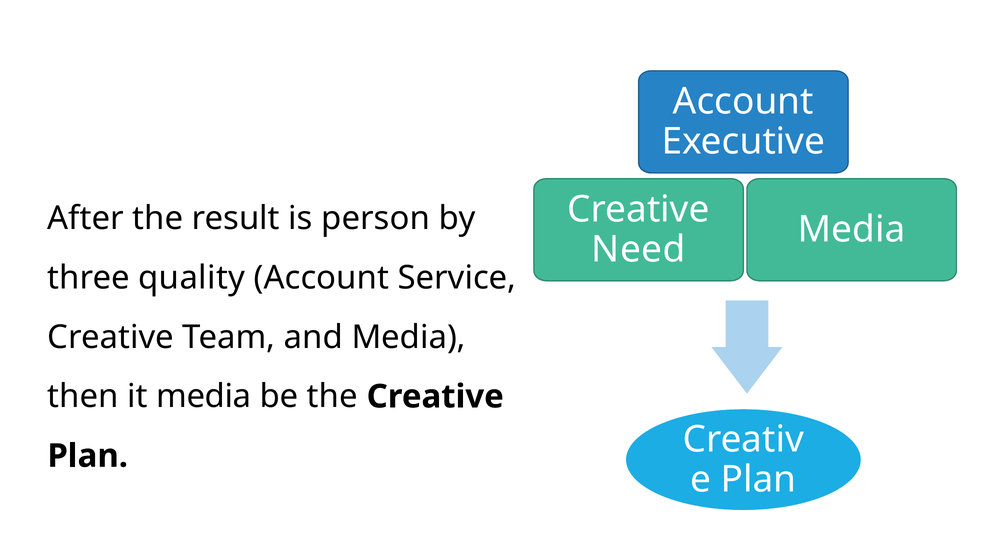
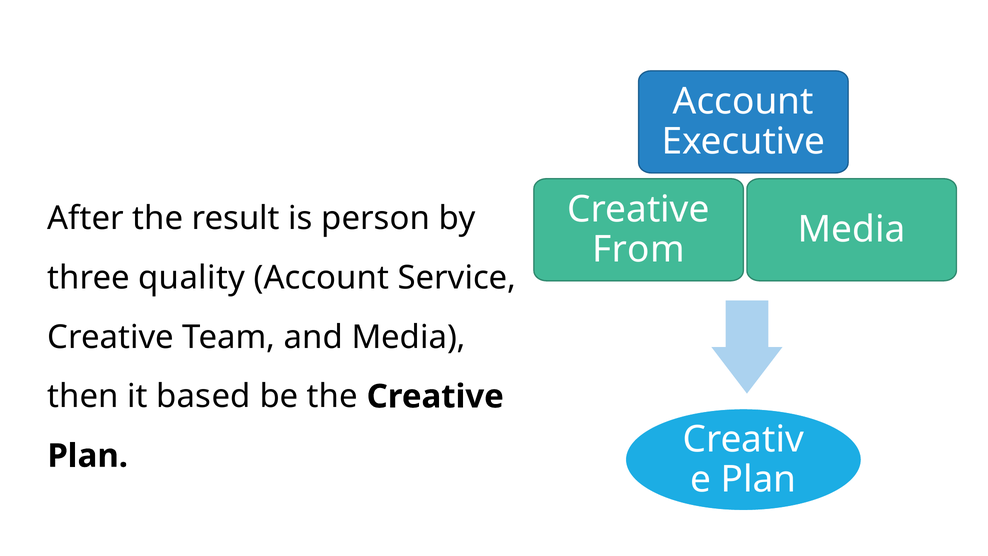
Need: Need -> From
it media: media -> based
